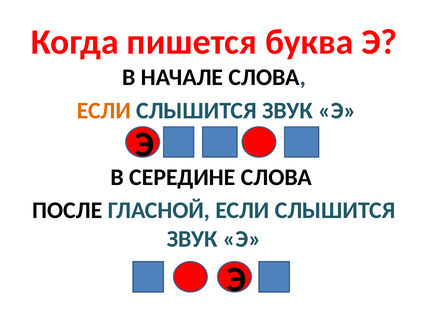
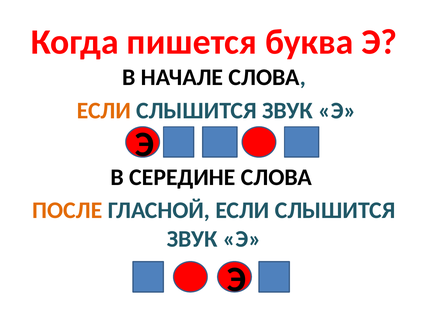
ПОСЛЕ colour: black -> orange
